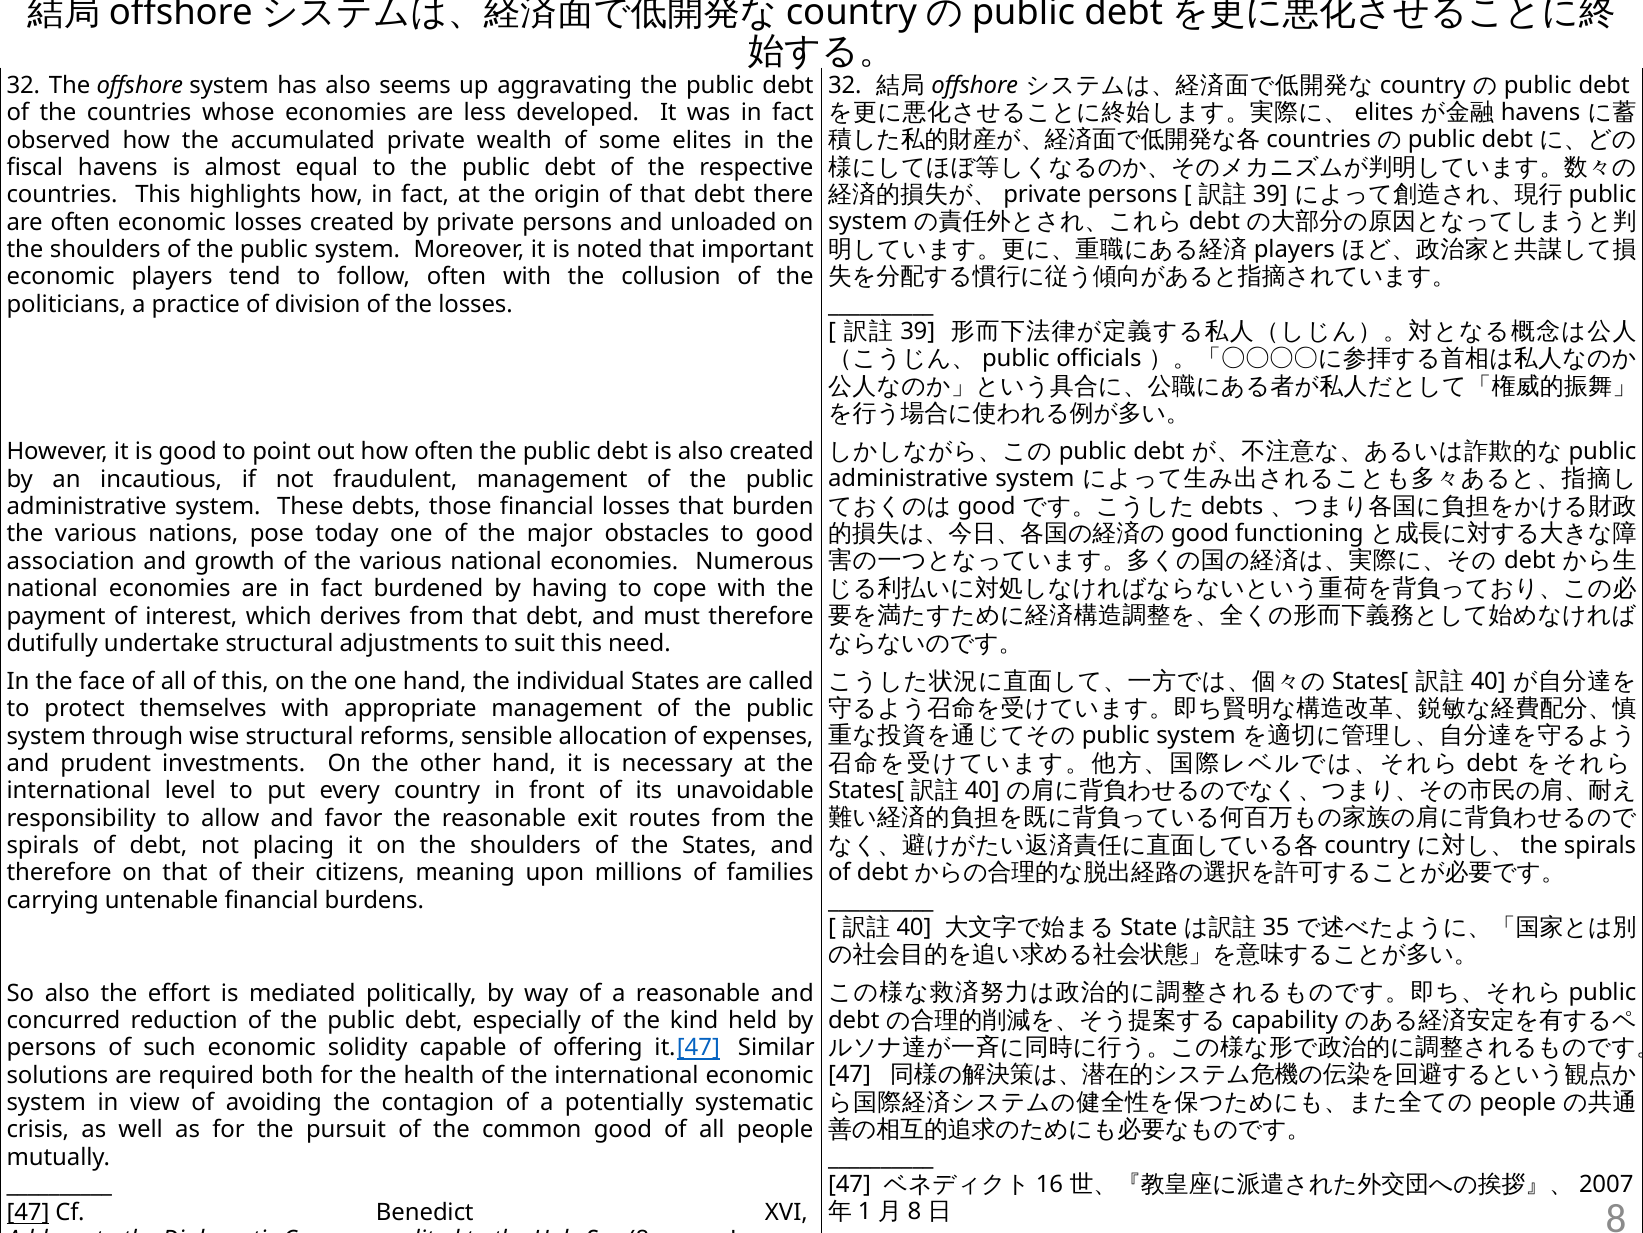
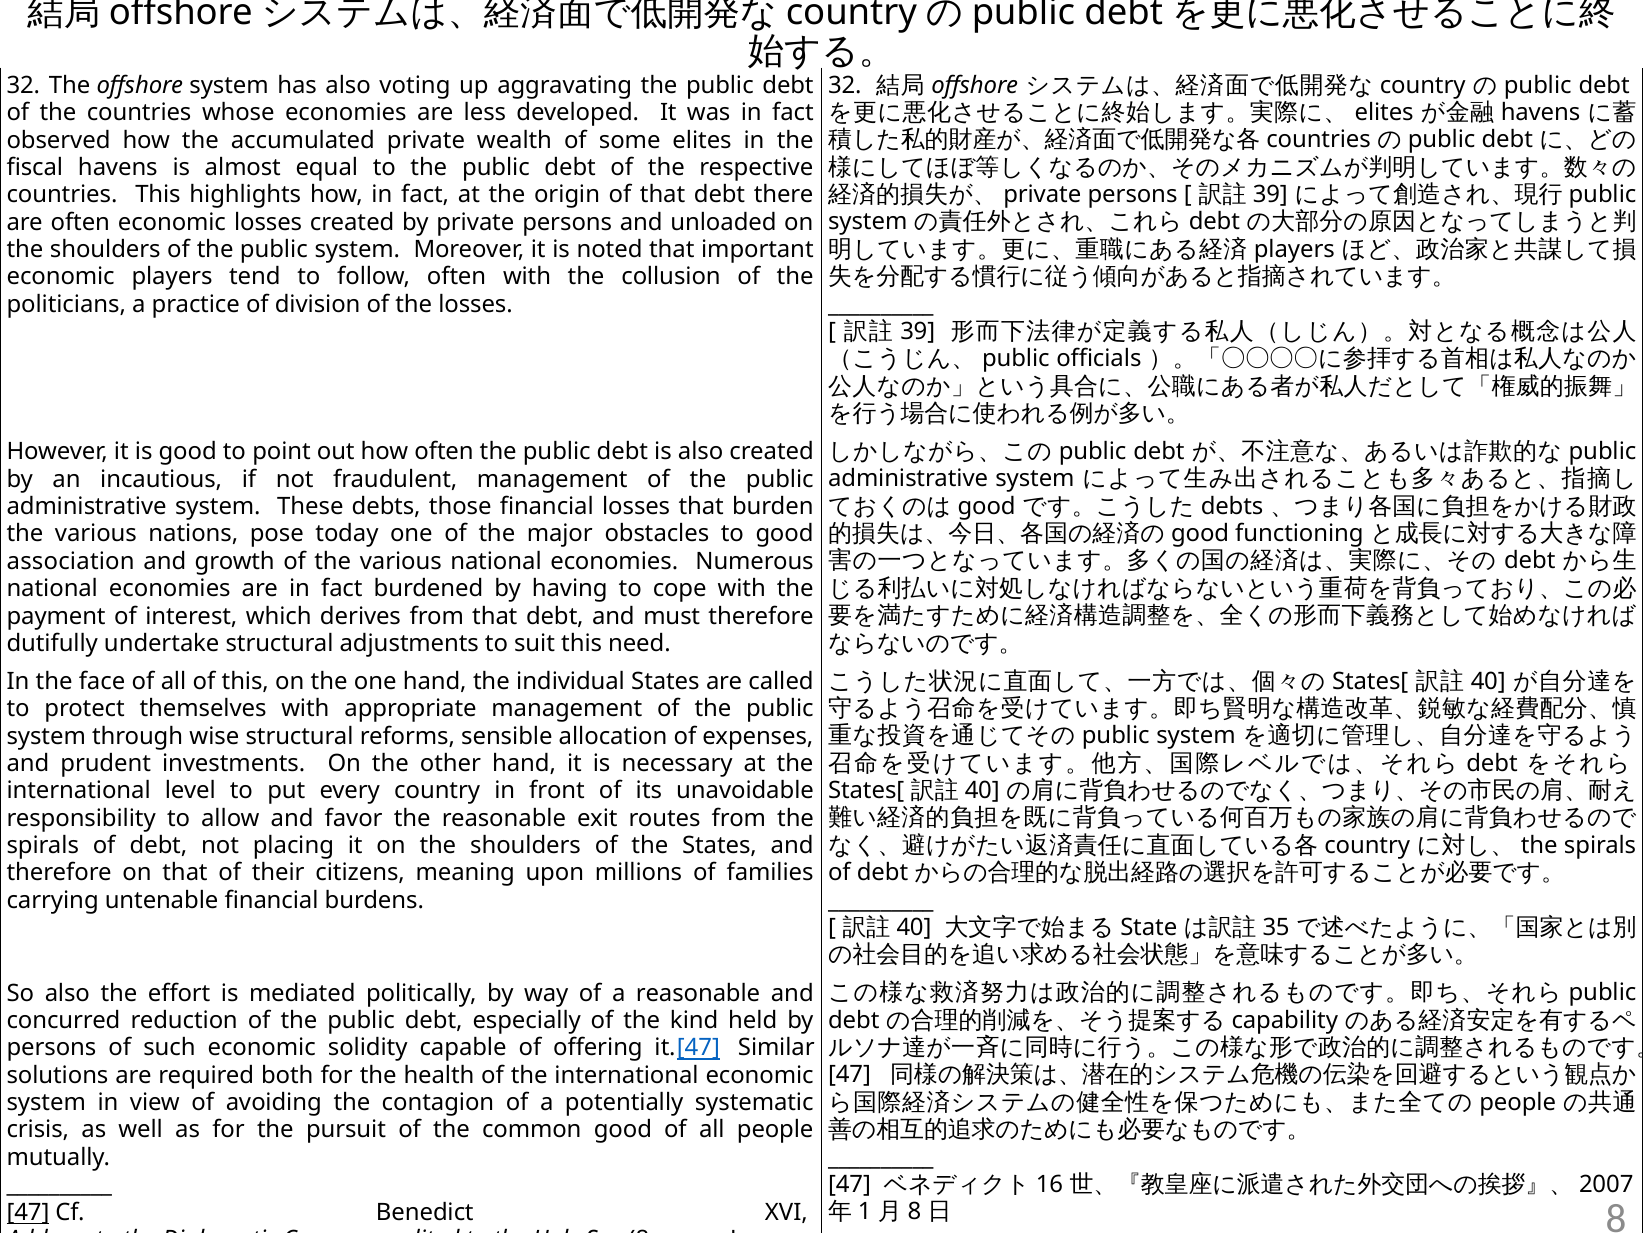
seems: seems -> voting
